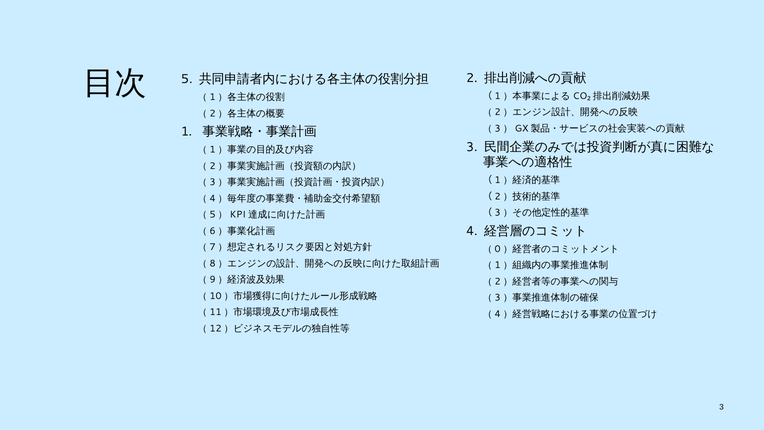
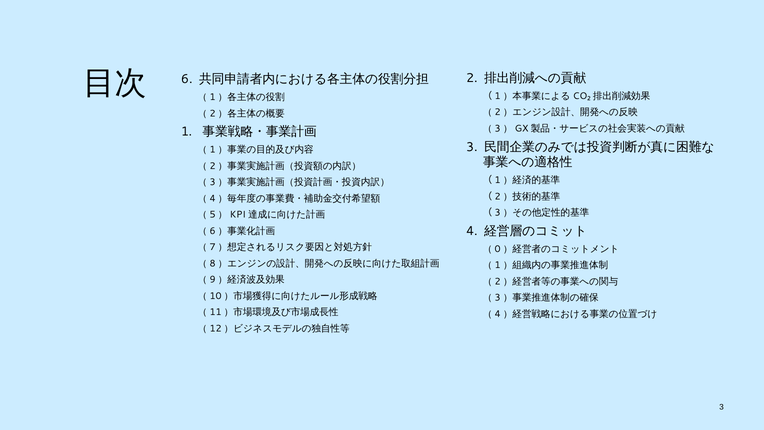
5: 5 -> 6
